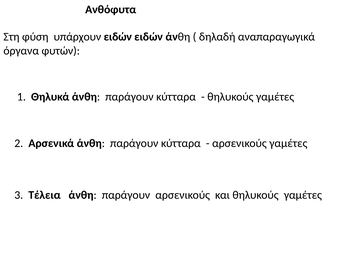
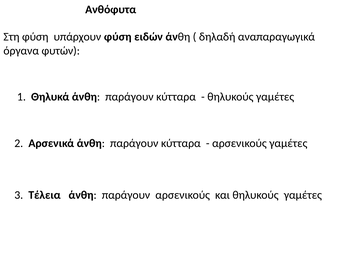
υπάρχουν ειδών: ειδών -> φύση
